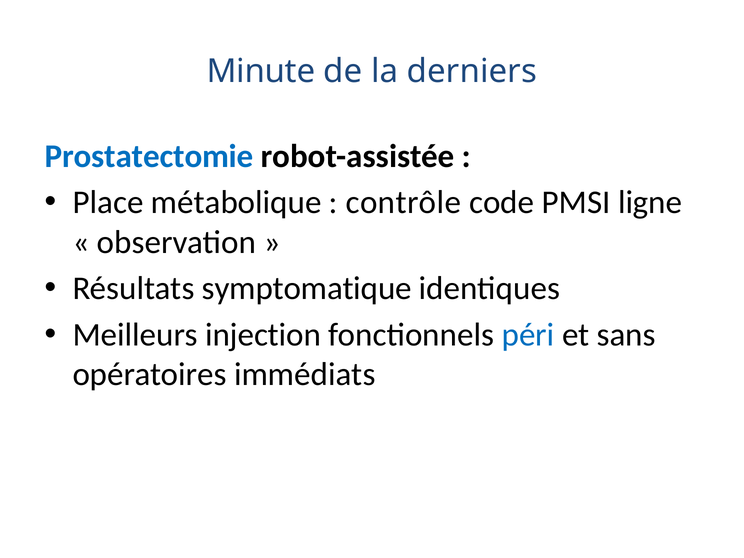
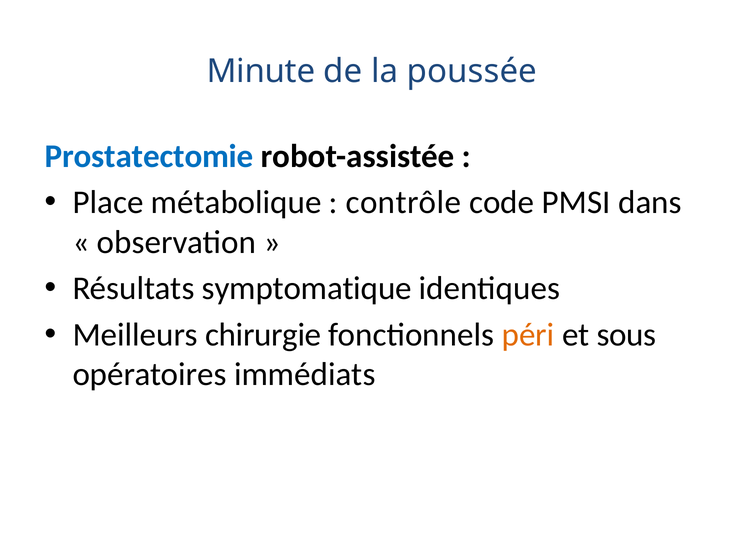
derniers: derniers -> poussée
ligne: ligne -> dans
injection: injection -> chirurgie
péri colour: blue -> orange
sans: sans -> sous
